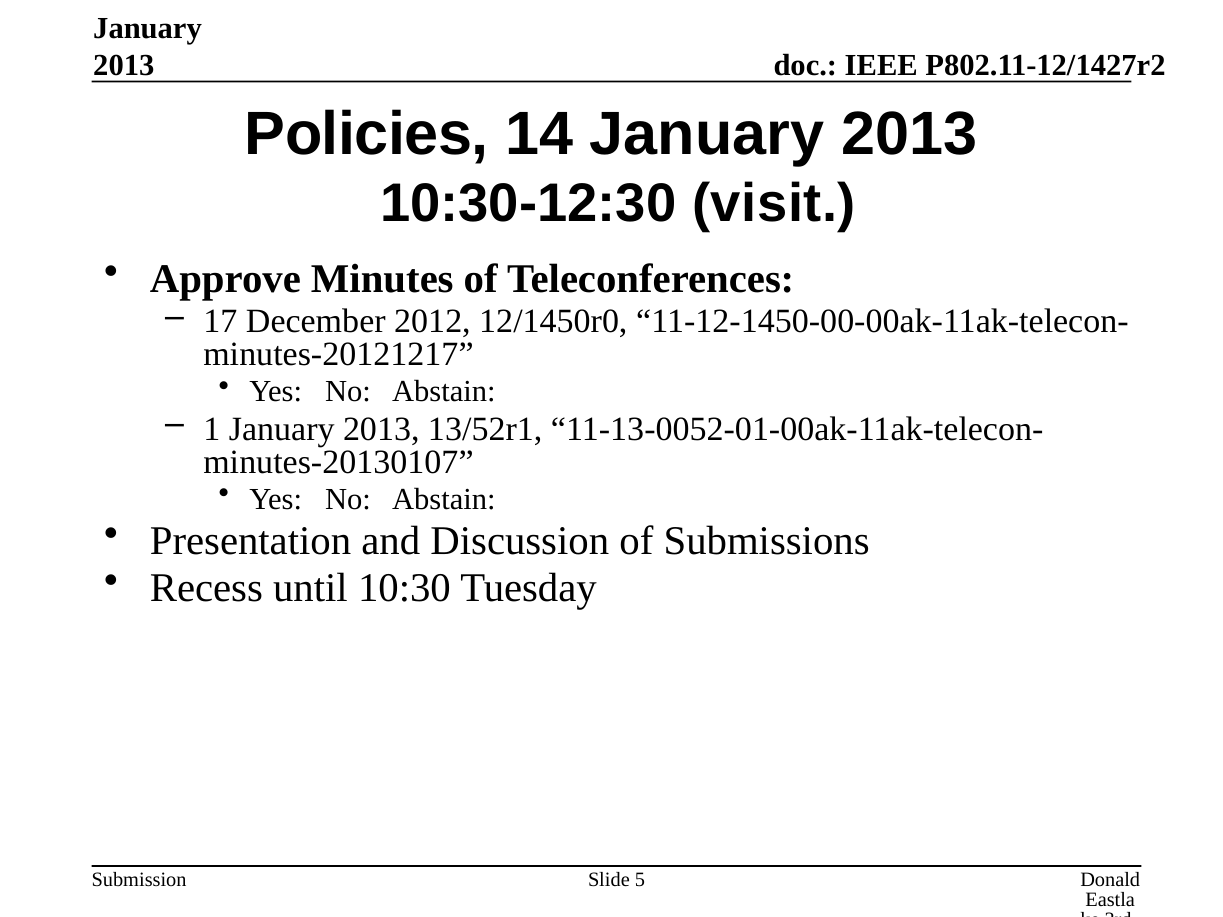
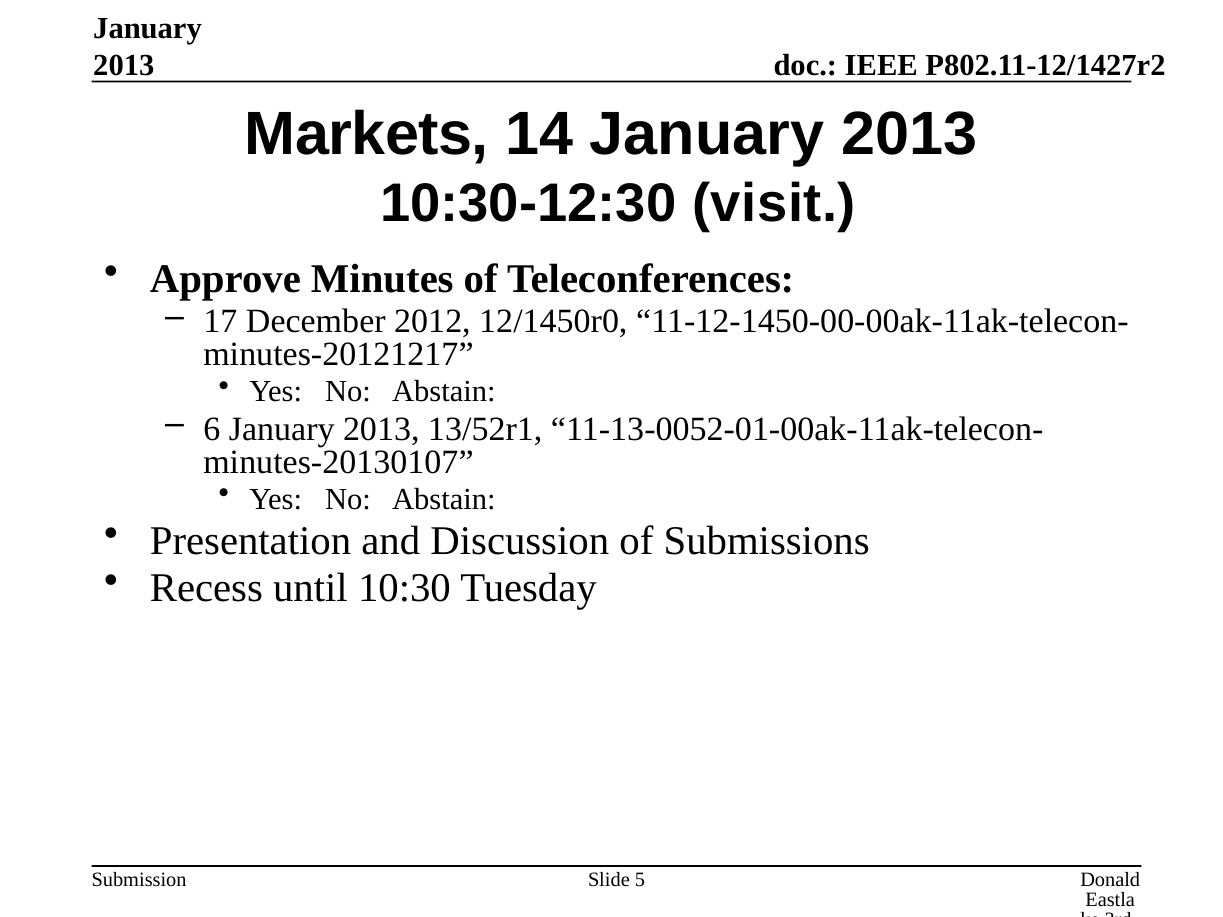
Policies: Policies -> Markets
1: 1 -> 6
